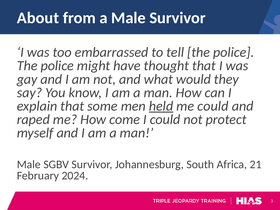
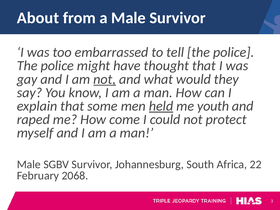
not at (105, 79) underline: none -> present
me could: could -> youth
21: 21 -> 22
2024: 2024 -> 2068
